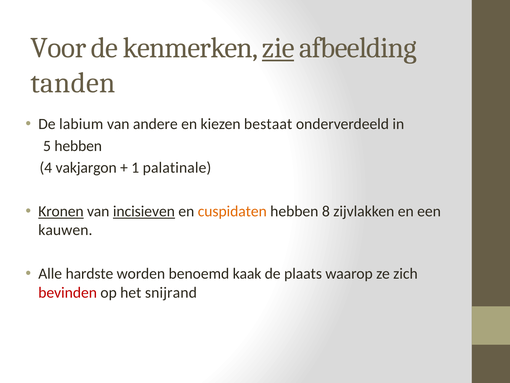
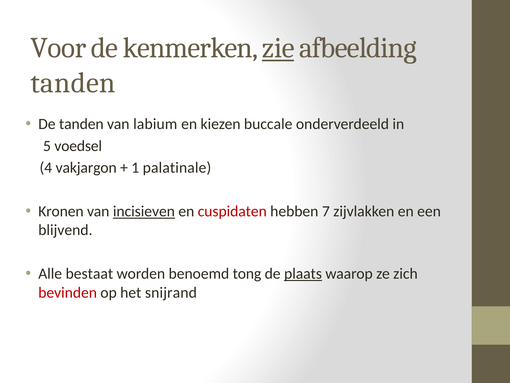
De labium: labium -> tanden
andere: andere -> labium
bestaat: bestaat -> buccale
5 hebben: hebben -> voedsel
Kronen underline: present -> none
cuspidaten colour: orange -> red
8: 8 -> 7
kauwen: kauwen -> blijvend
hardste: hardste -> bestaat
kaak: kaak -> tong
plaats underline: none -> present
